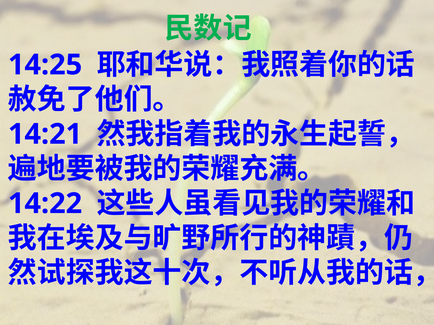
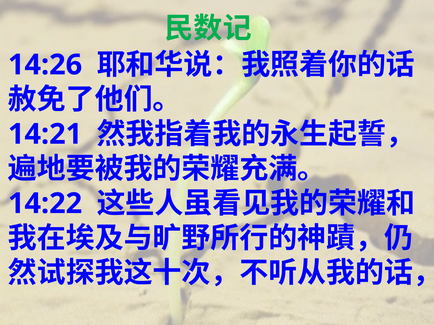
14:25: 14:25 -> 14:26
